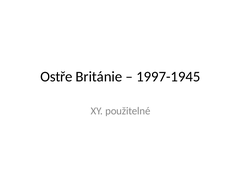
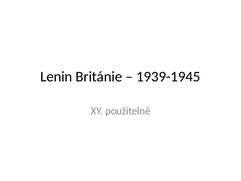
Ostře: Ostře -> Lenin
1997-1945: 1997-1945 -> 1939-1945
